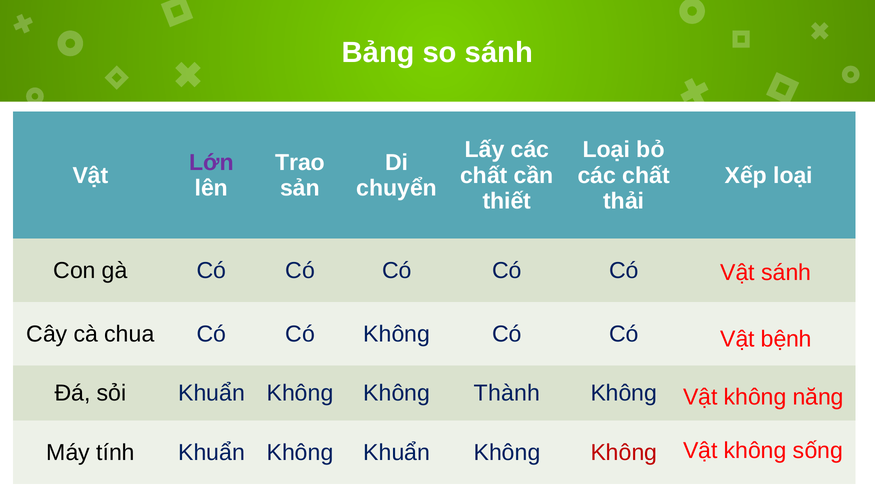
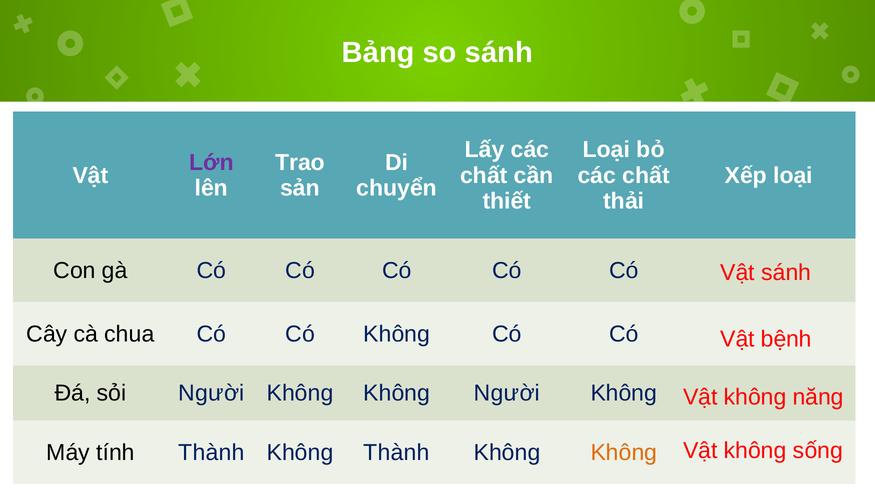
sỏi Khuẩn: Khuẩn -> Người
Không Thành: Thành -> Người
tính Khuẩn: Khuẩn -> Thành
Không Khuẩn: Khuẩn -> Thành
Không at (624, 453) colour: red -> orange
